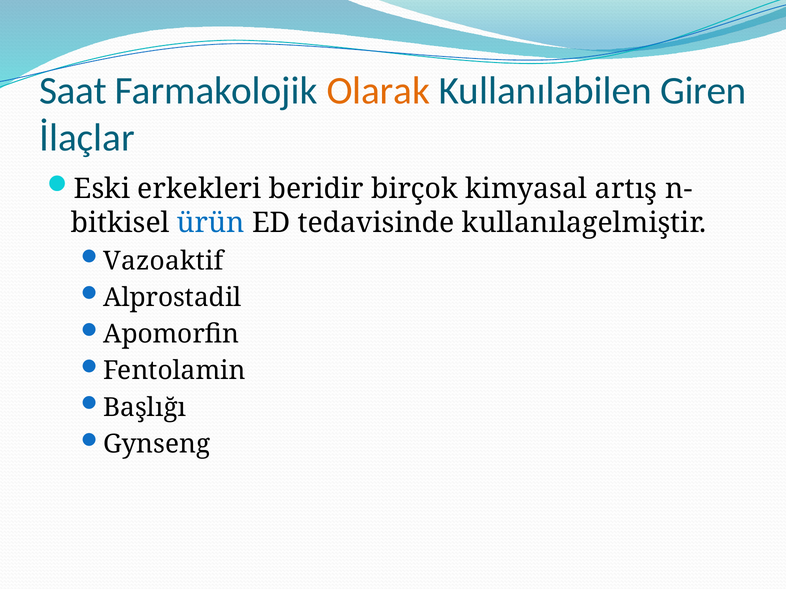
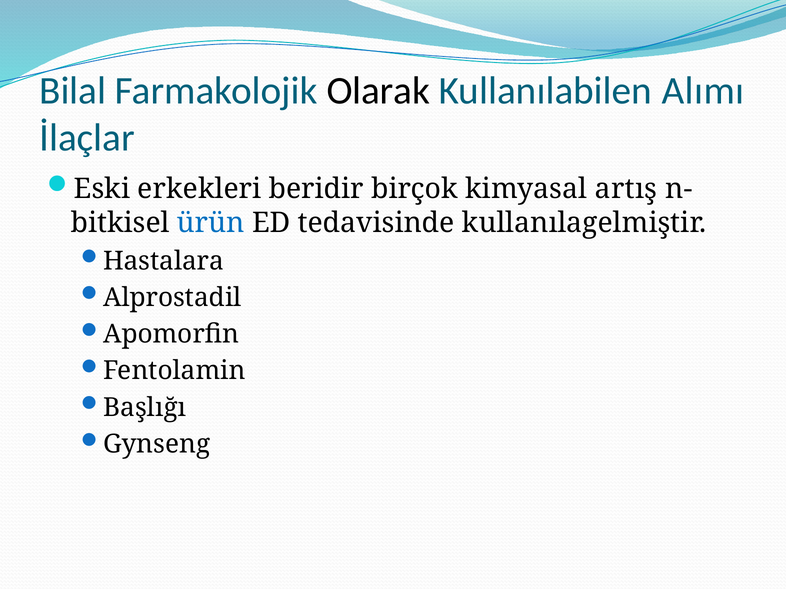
Saat: Saat -> Bilal
Olarak colour: orange -> black
Giren: Giren -> Alımı
Vazoaktif: Vazoaktif -> Hastalara
